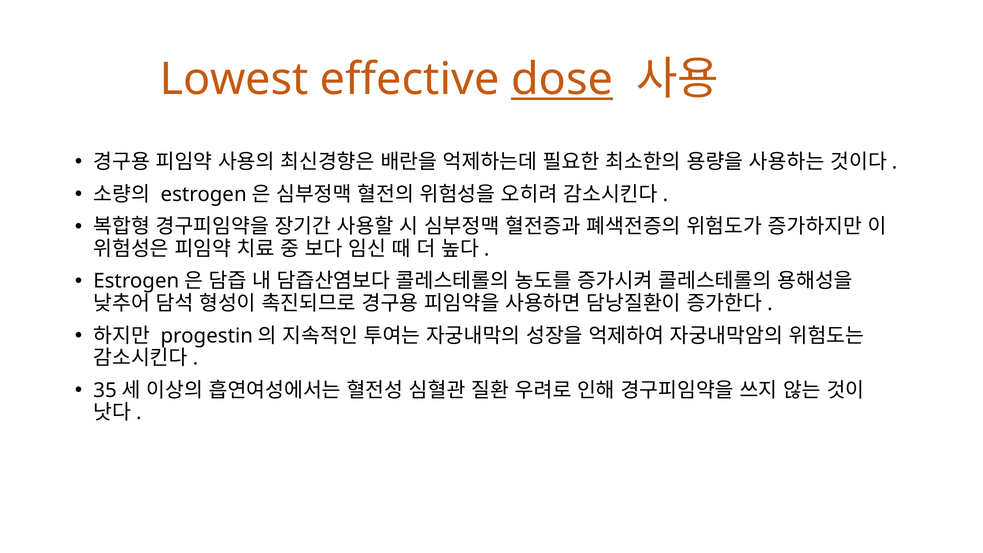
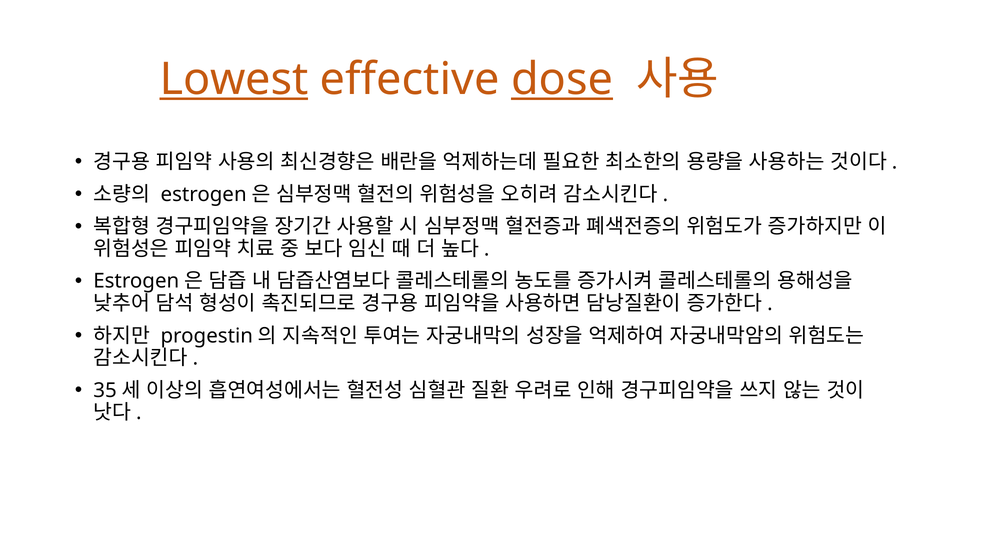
Lowest underline: none -> present
